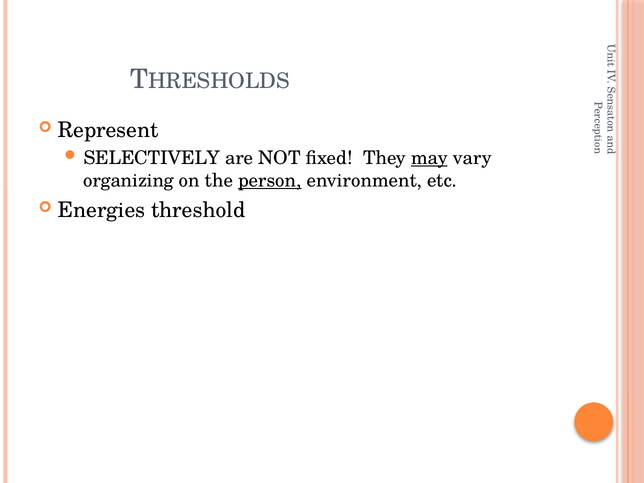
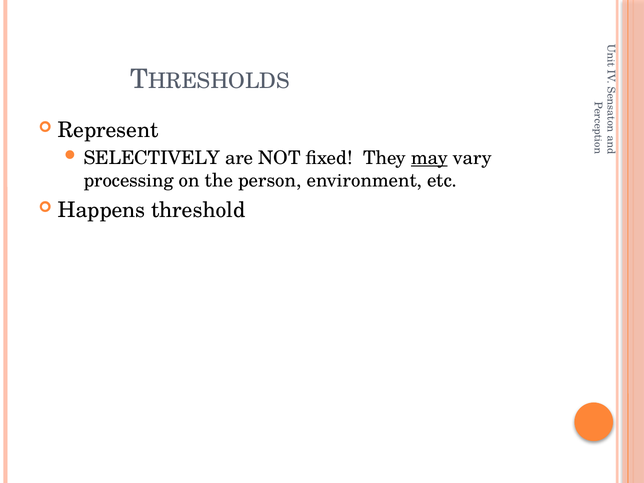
organizing: organizing -> processing
person underline: present -> none
Energies: Energies -> Happens
